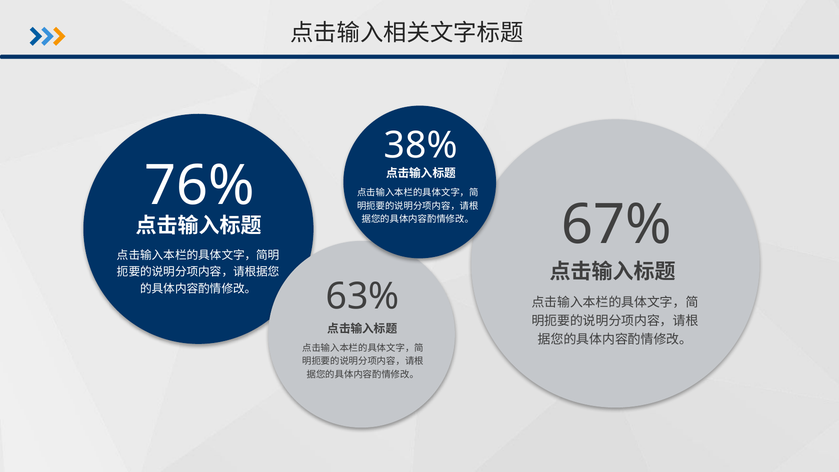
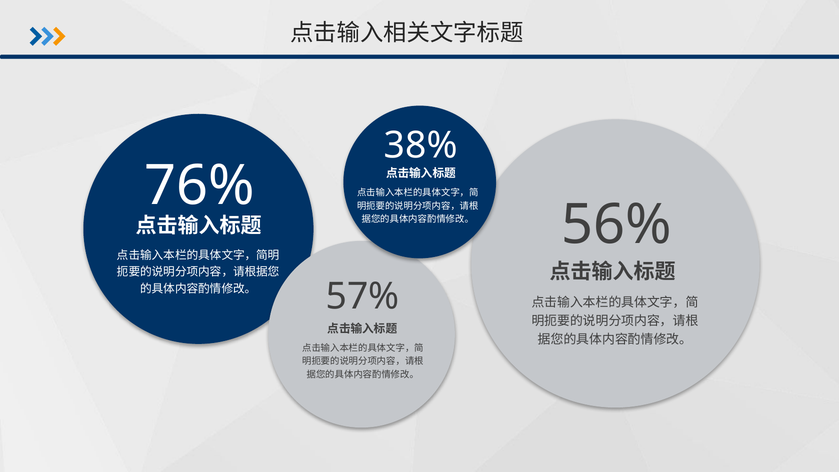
67%: 67% -> 56%
63%: 63% -> 57%
